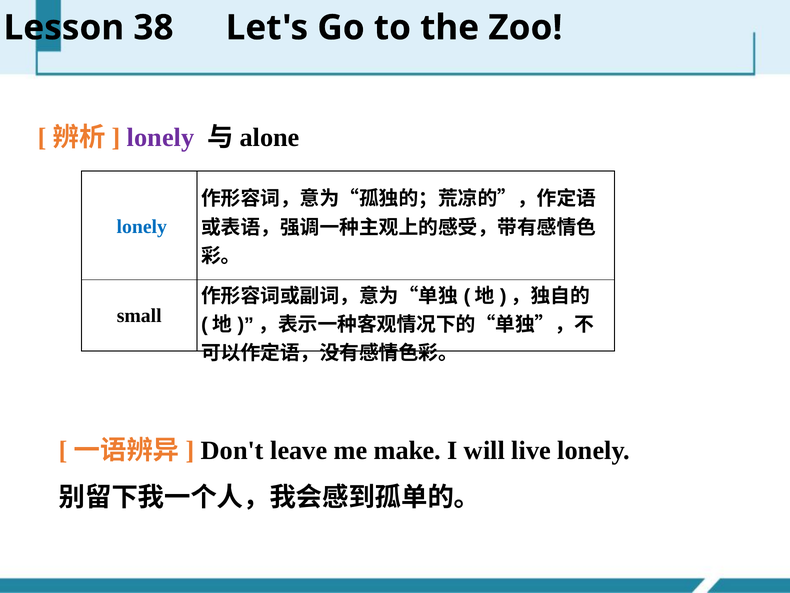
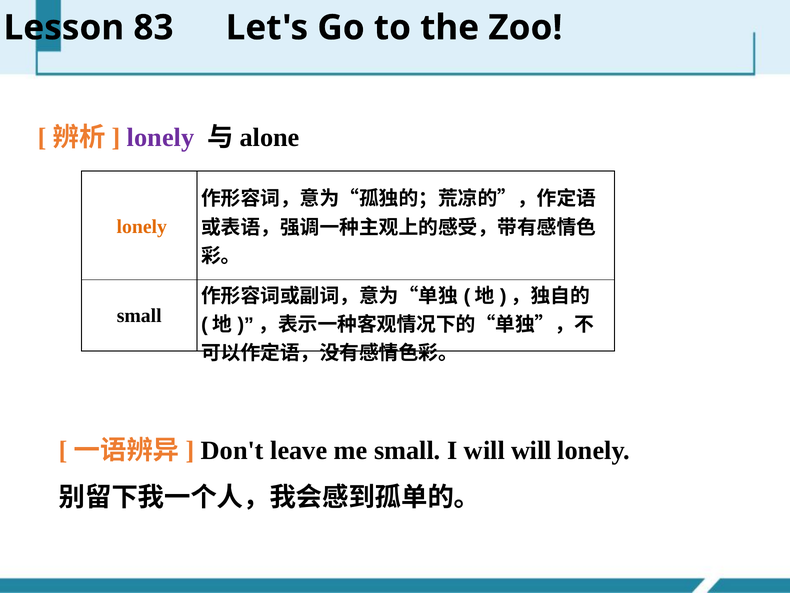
38: 38 -> 83
lonely at (142, 226) colour: blue -> orange
me make: make -> small
will live: live -> will
